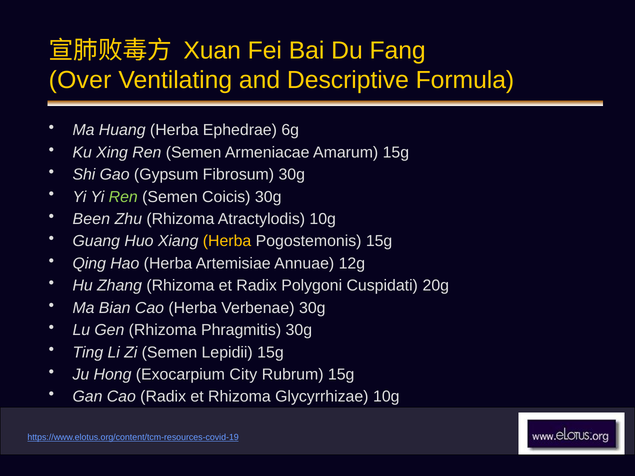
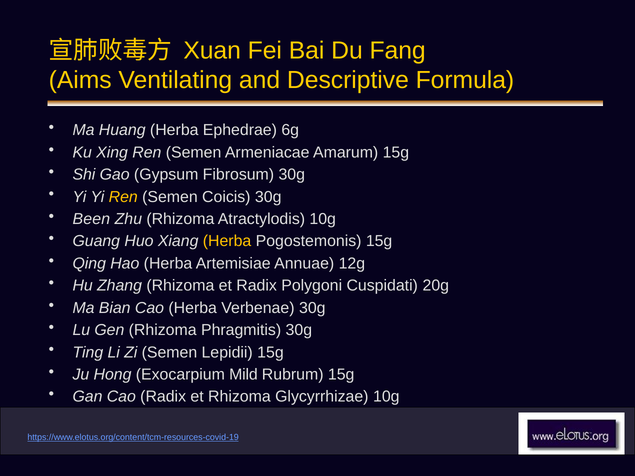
Over: Over -> Aims
Ren at (123, 197) colour: light green -> yellow
City: City -> Mild
